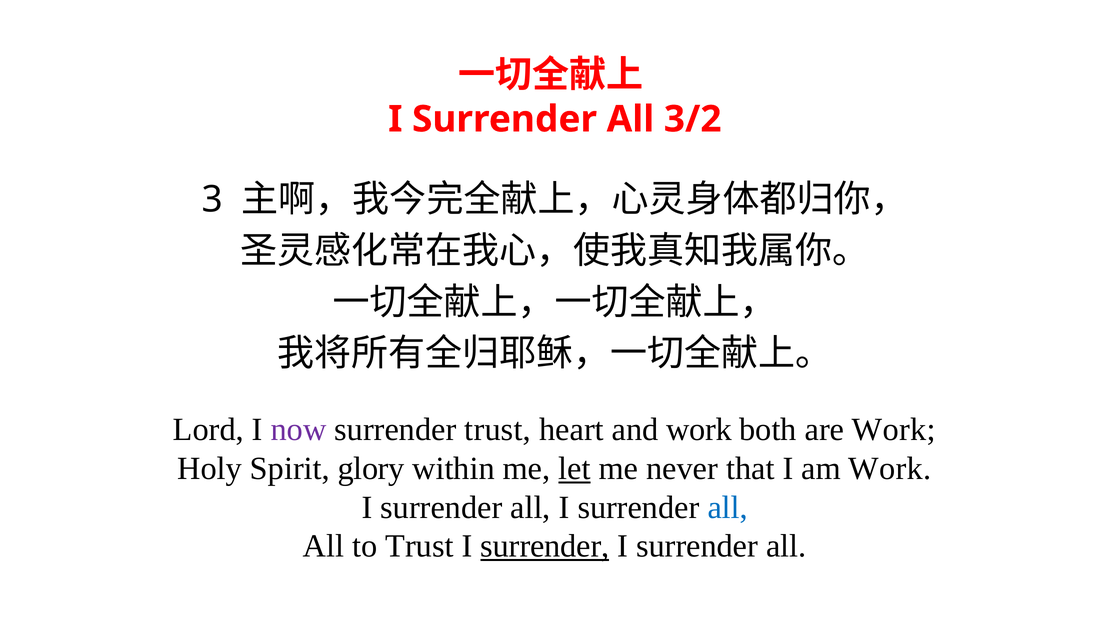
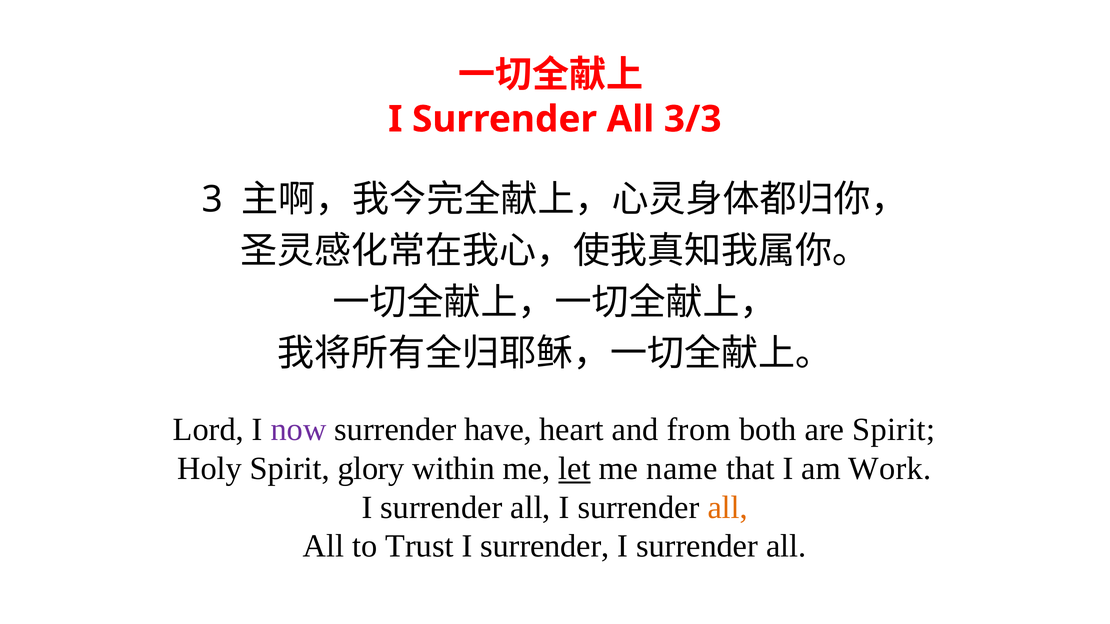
3/2: 3/2 -> 3/3
surrender trust: trust -> have
and work: work -> from
are Work: Work -> Spirit
never: never -> name
all at (728, 508) colour: blue -> orange
surrender at (545, 547) underline: present -> none
